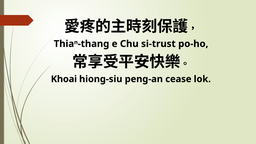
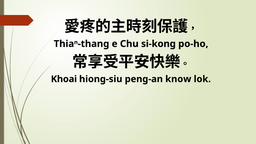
si-trust: si-trust -> si-kong
cease: cease -> know
